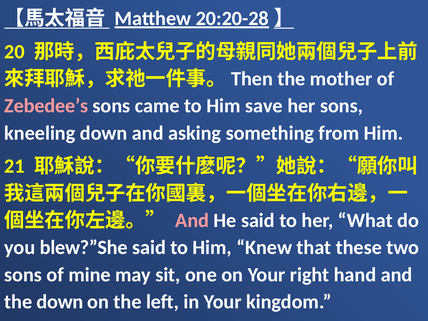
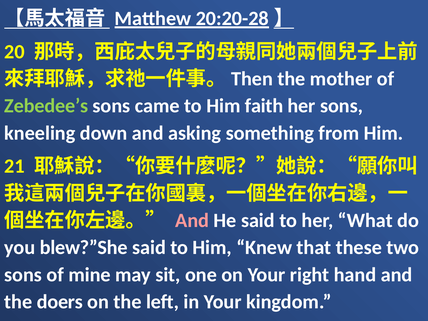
Zebedee’s colour: pink -> light green
save: save -> faith
the down: down -> doers
